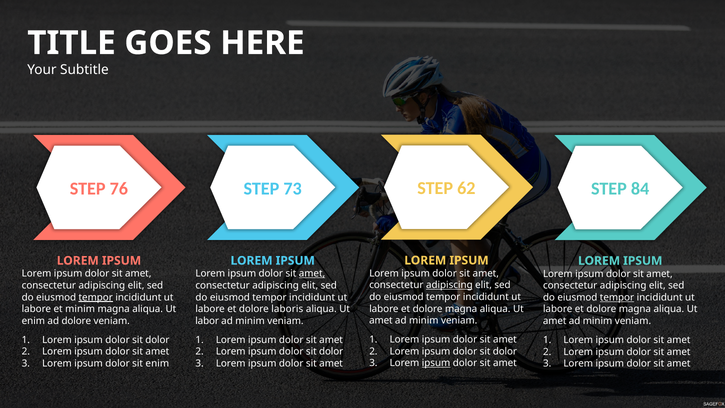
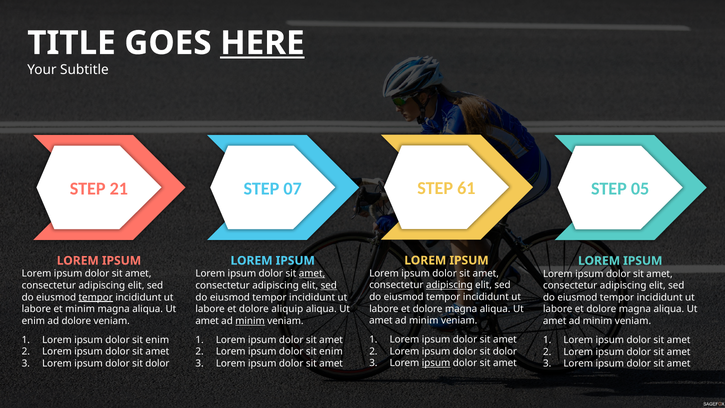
HERE underline: none -> present
62: 62 -> 61
76: 76 -> 21
73: 73 -> 07
84: 84 -> 05
sed at (329, 285) underline: none -> present
tempor at (617, 297) underline: present -> none
laboris: laboris -> aliquip
labor at (207, 321): labor -> amet
minim at (250, 321) underline: none -> present
dolor at (157, 340): dolor -> enim
dolor at (331, 352): dolor -> enim
enim at (157, 363): enim -> dolor
